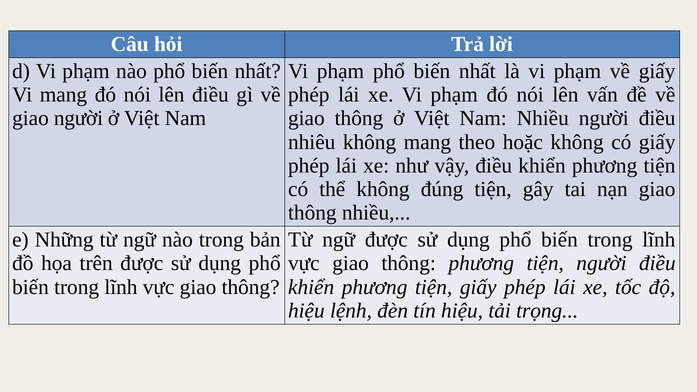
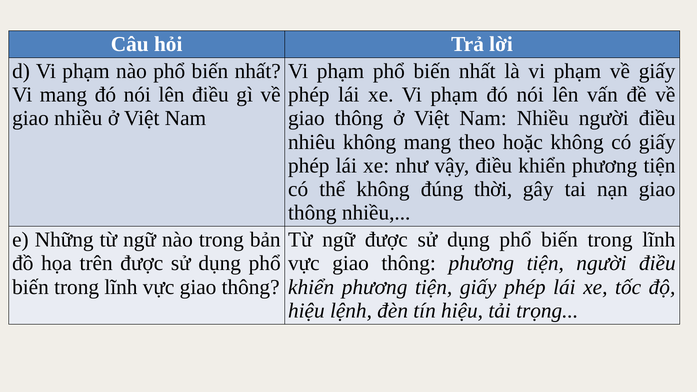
giao người: người -> nhiều
đúng tiện: tiện -> thời
